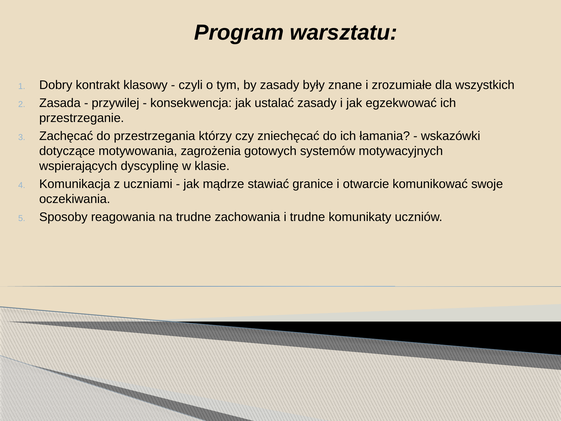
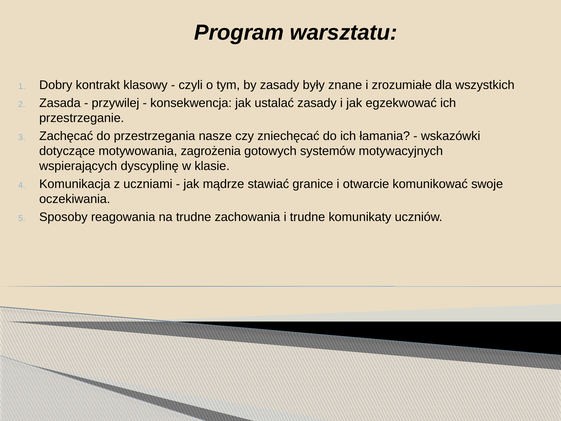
którzy: którzy -> nasze
